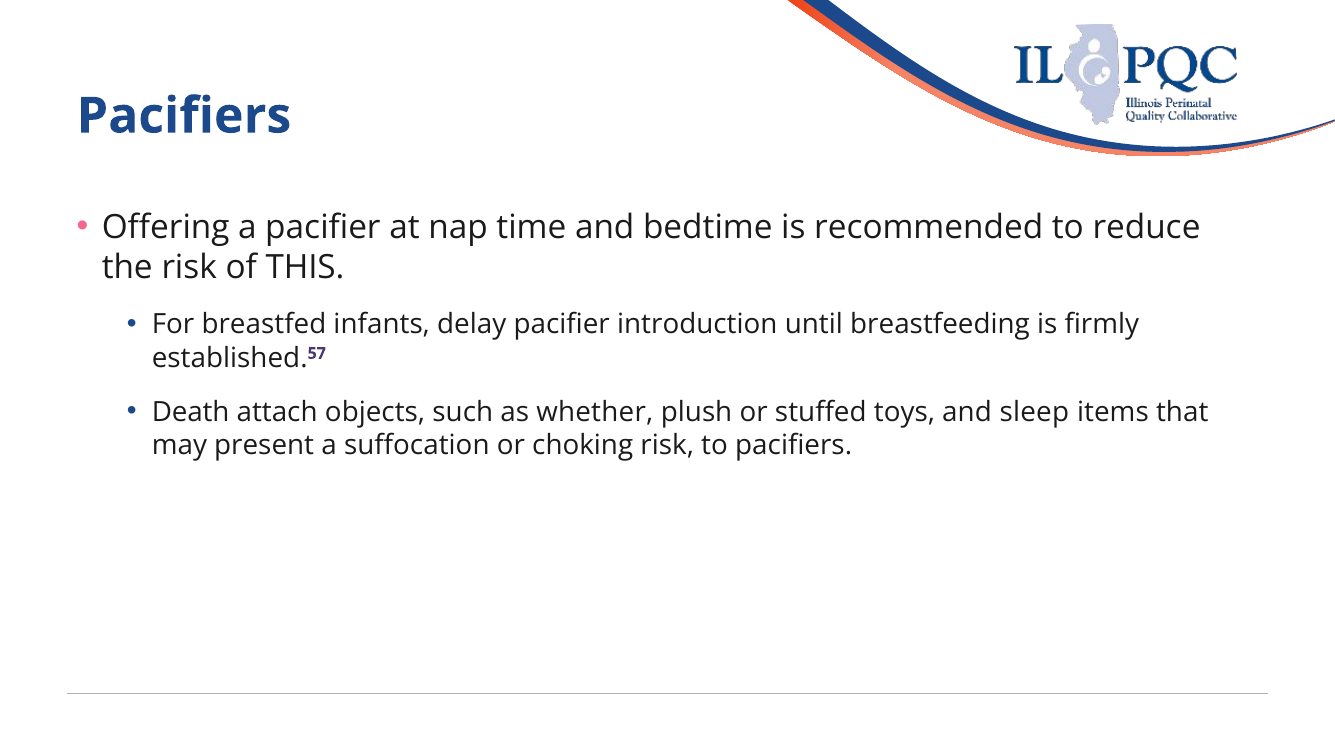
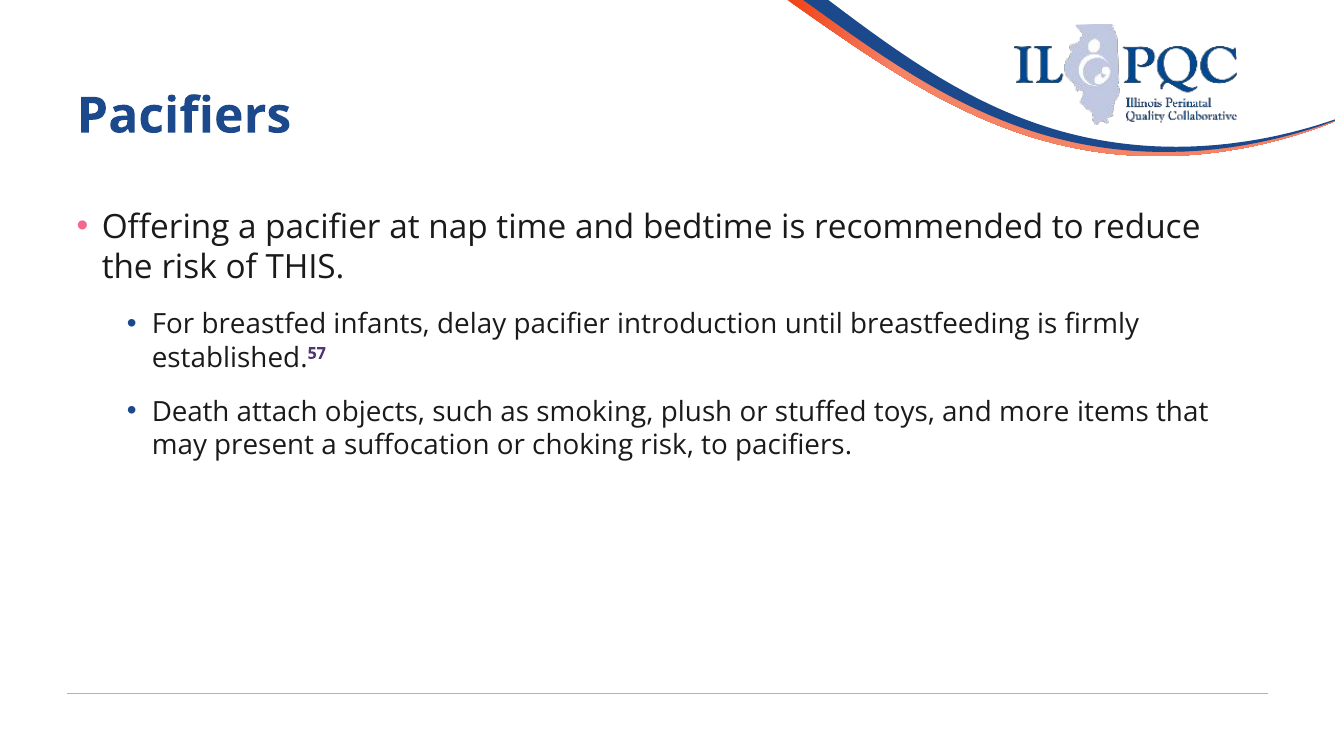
whether: whether -> smoking
sleep: sleep -> more
